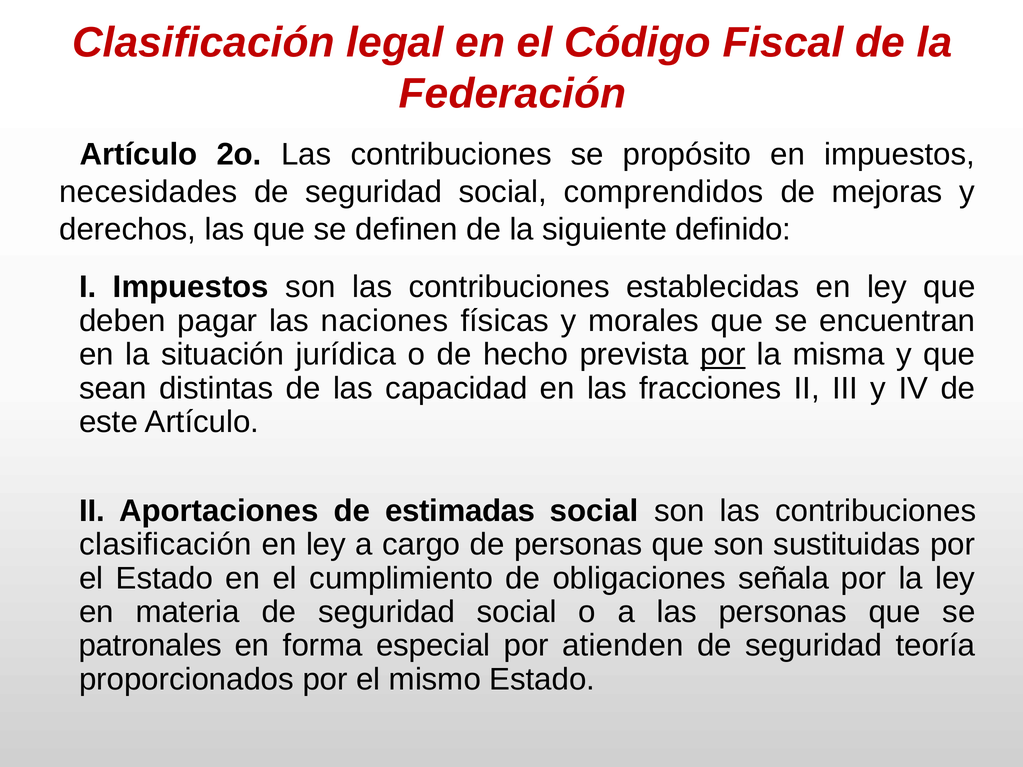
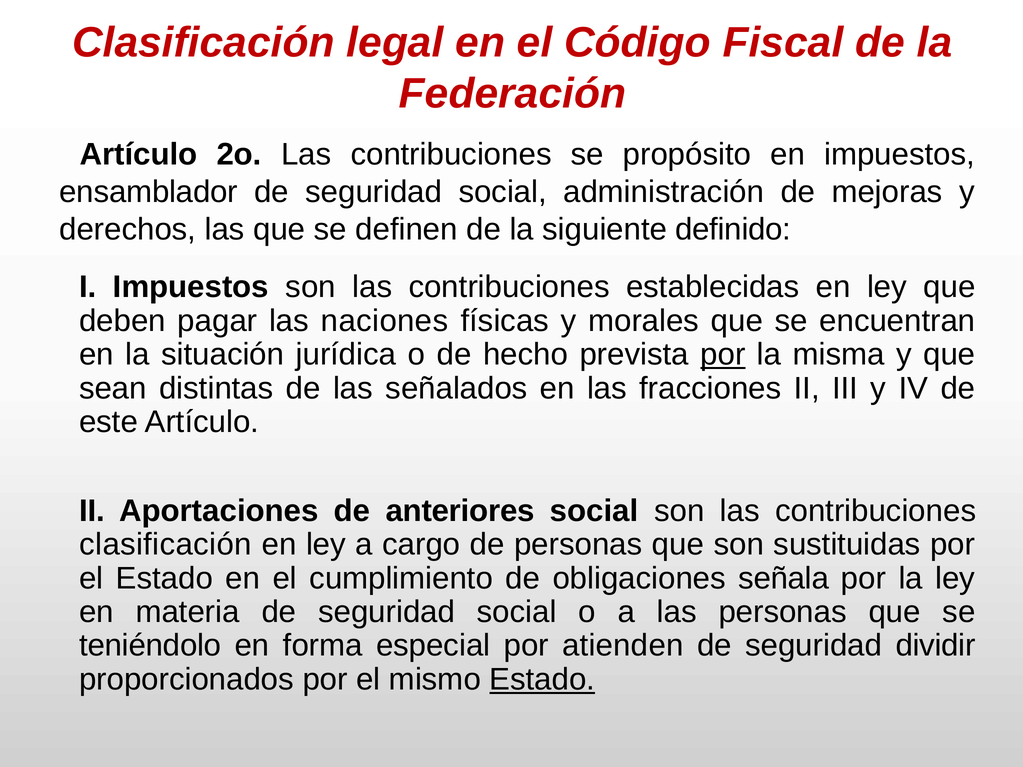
necesidades: necesidades -> ensamblador
comprendidos: comprendidos -> administración
capacidad: capacidad -> señalados
estimadas: estimadas -> anteriores
patronales: patronales -> teniéndolo
teoría: teoría -> dividir
Estado at (542, 680) underline: none -> present
